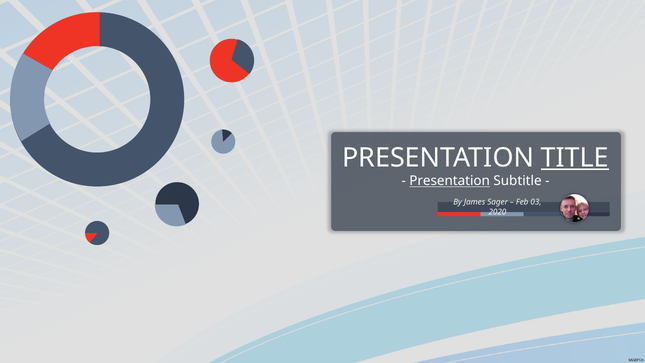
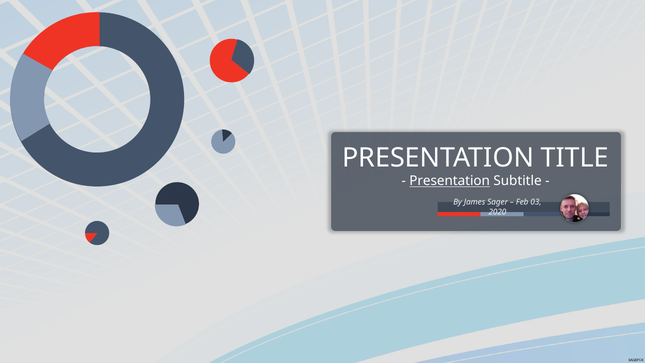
TITLE underline: present -> none
